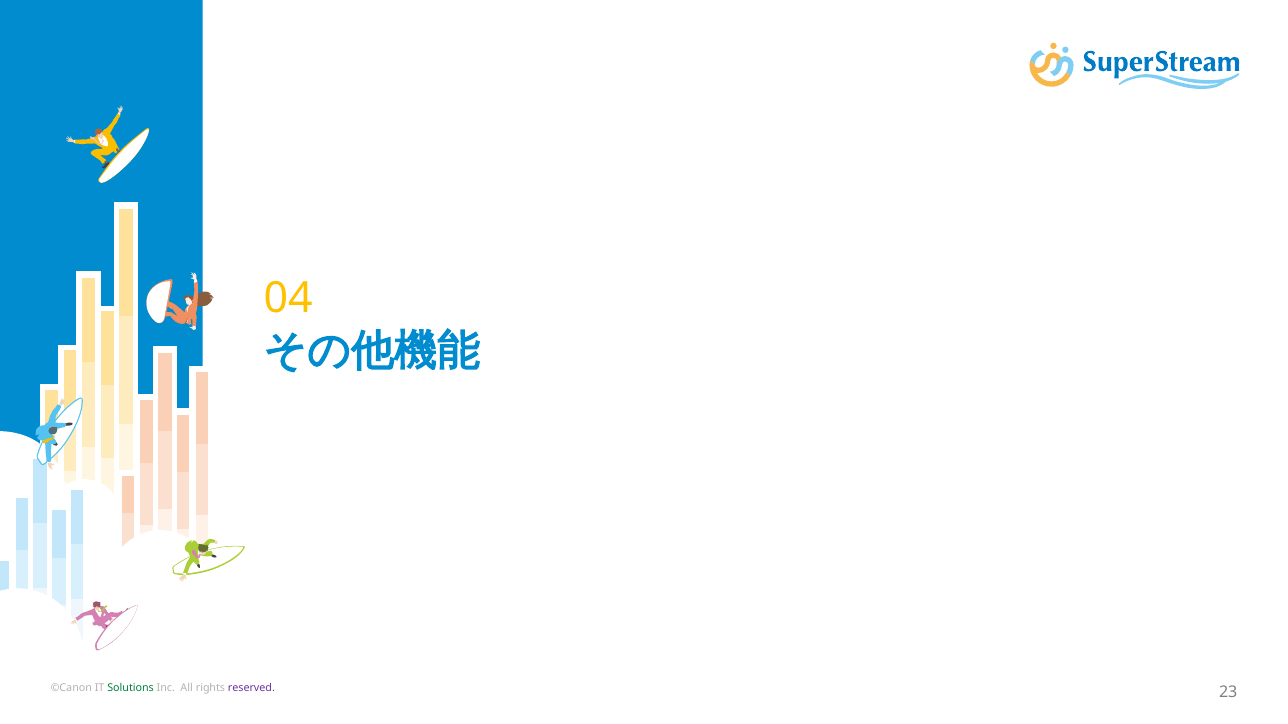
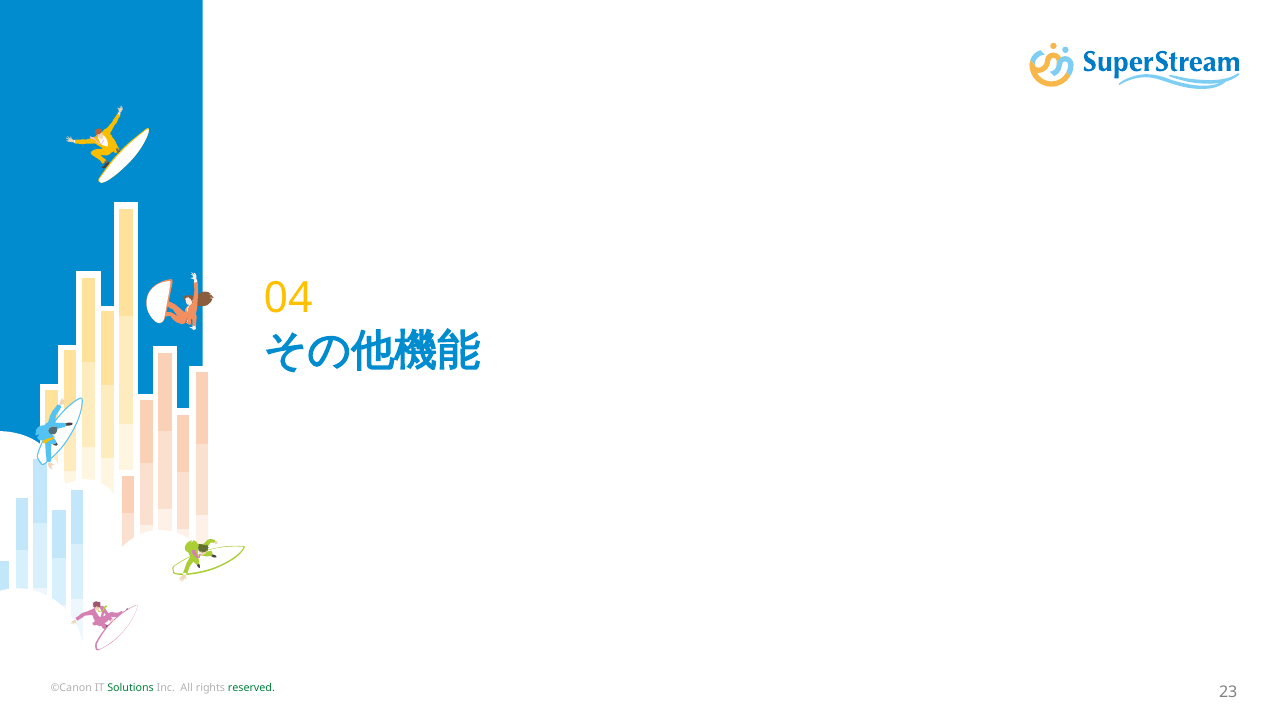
reserved colour: purple -> green
